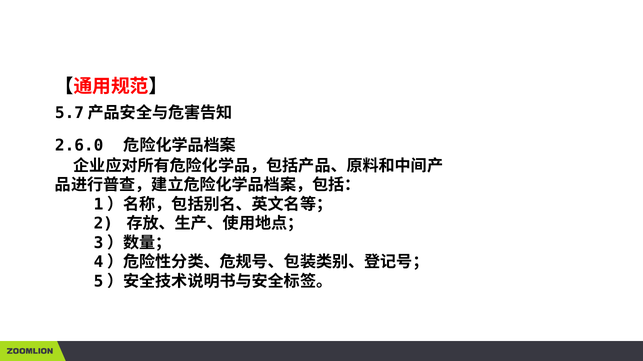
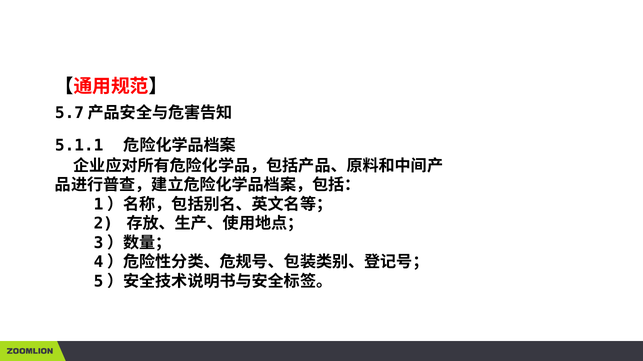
2.6.0: 2.6.0 -> 5.1.1
